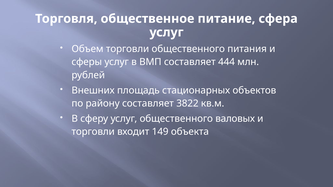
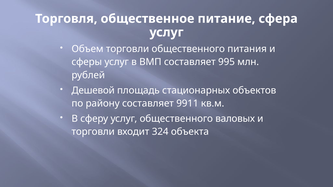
444: 444 -> 995
Внешних: Внешних -> Дешевой
3822: 3822 -> 9911
149: 149 -> 324
